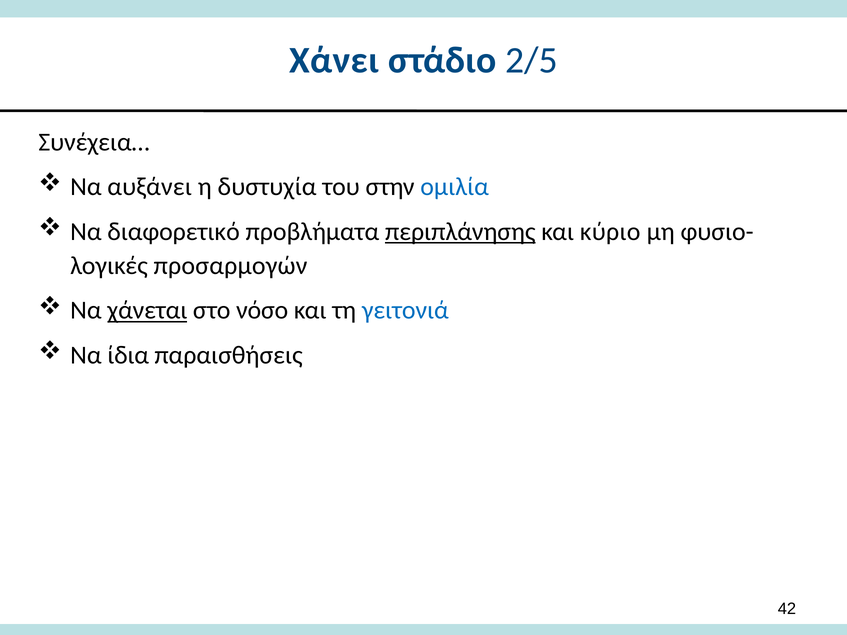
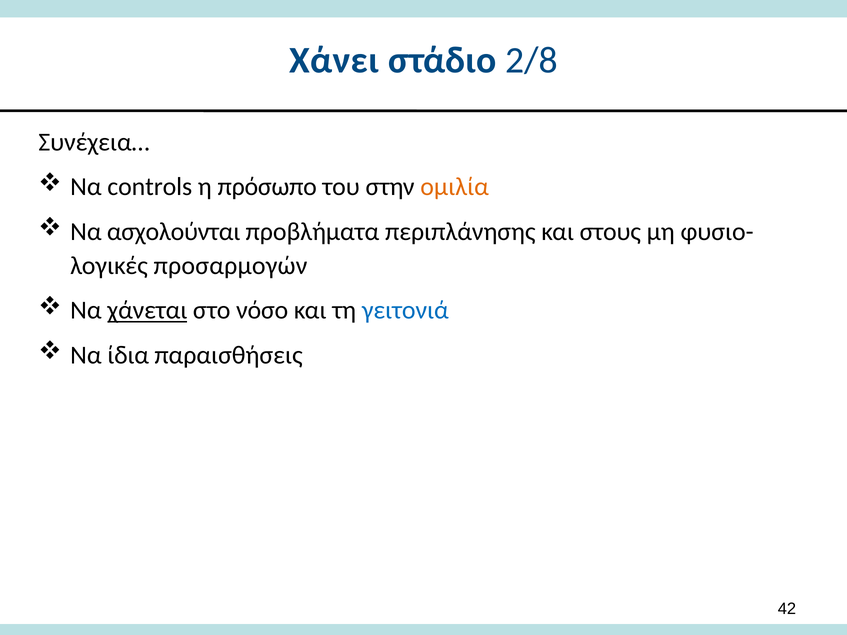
2/5: 2/5 -> 2/8
αυξάνει: αυξάνει -> controls
δυστυχία: δυστυχία -> πρόσωπο
ομιλία colour: blue -> orange
διαφορετικό: διαφορετικό -> ασχολούνται
περιπλάνησης underline: present -> none
κύριο: κύριο -> στους
